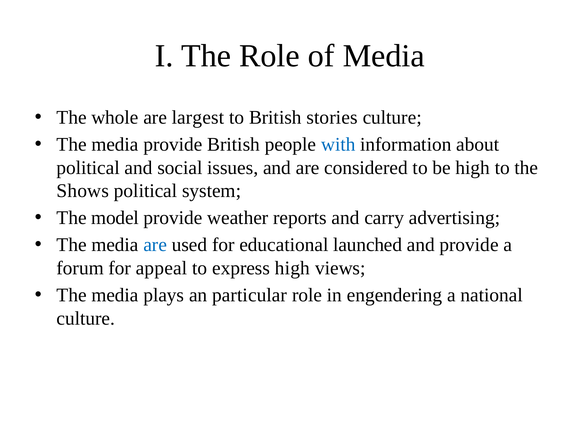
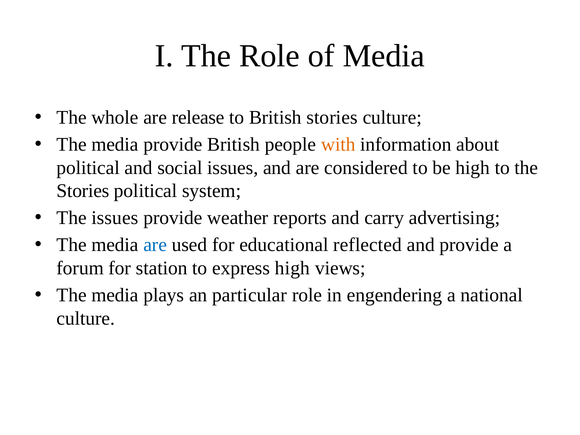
largest: largest -> release
with colour: blue -> orange
Shows at (83, 191): Shows -> Stories
The model: model -> issues
launched: launched -> reflected
appeal: appeal -> station
